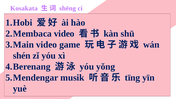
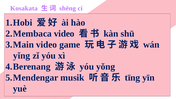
shén: shén -> yǐng
